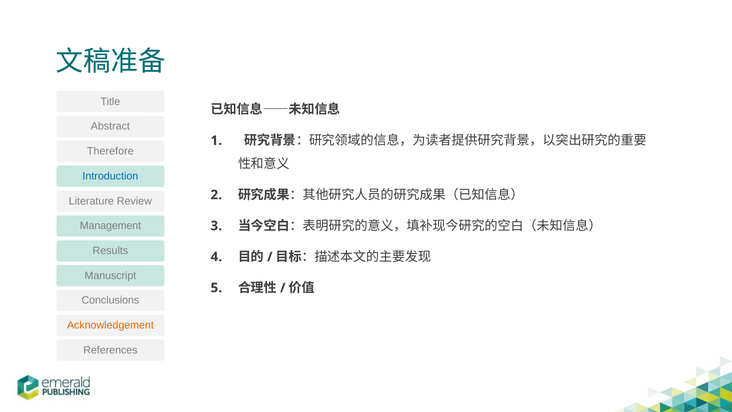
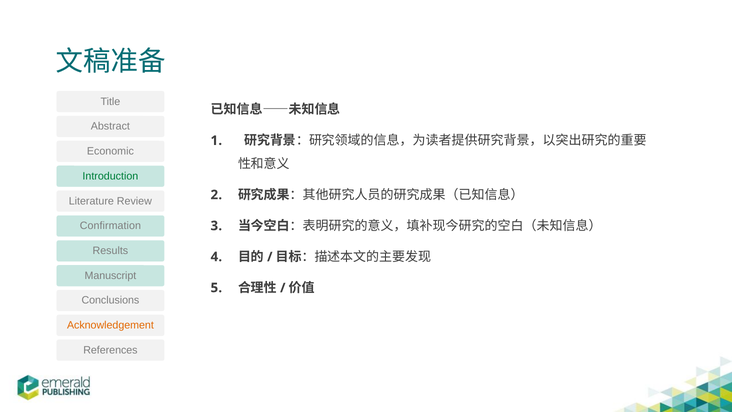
Therefore: Therefore -> Economic
Introduction colour: blue -> green
Management: Management -> Confirmation
